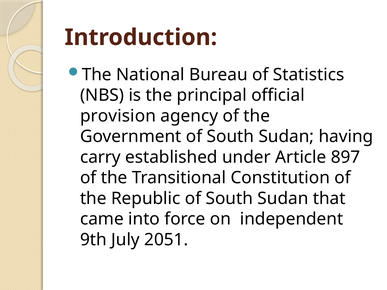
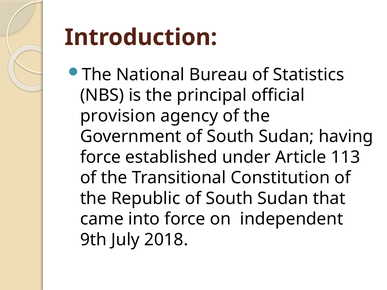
carry at (100, 157): carry -> force
897: 897 -> 113
2051: 2051 -> 2018
